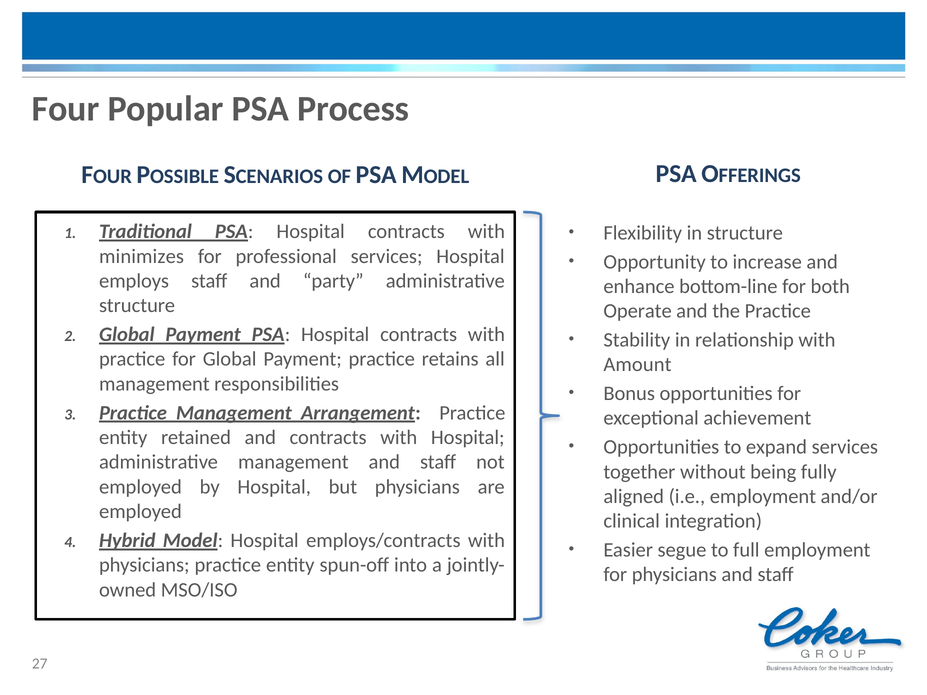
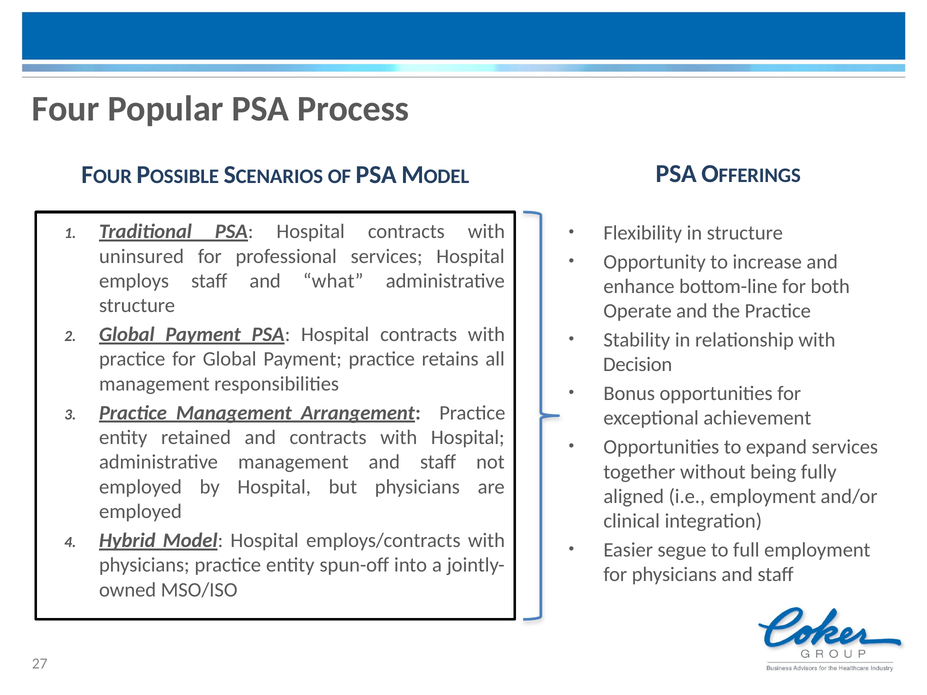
minimizes: minimizes -> uninsured
party: party -> what
Amount: Amount -> Decision
